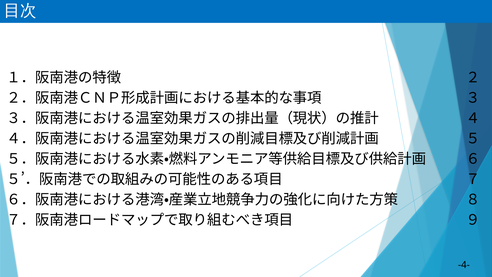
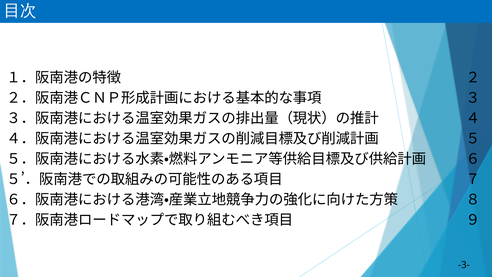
-4-: -4- -> -3-
